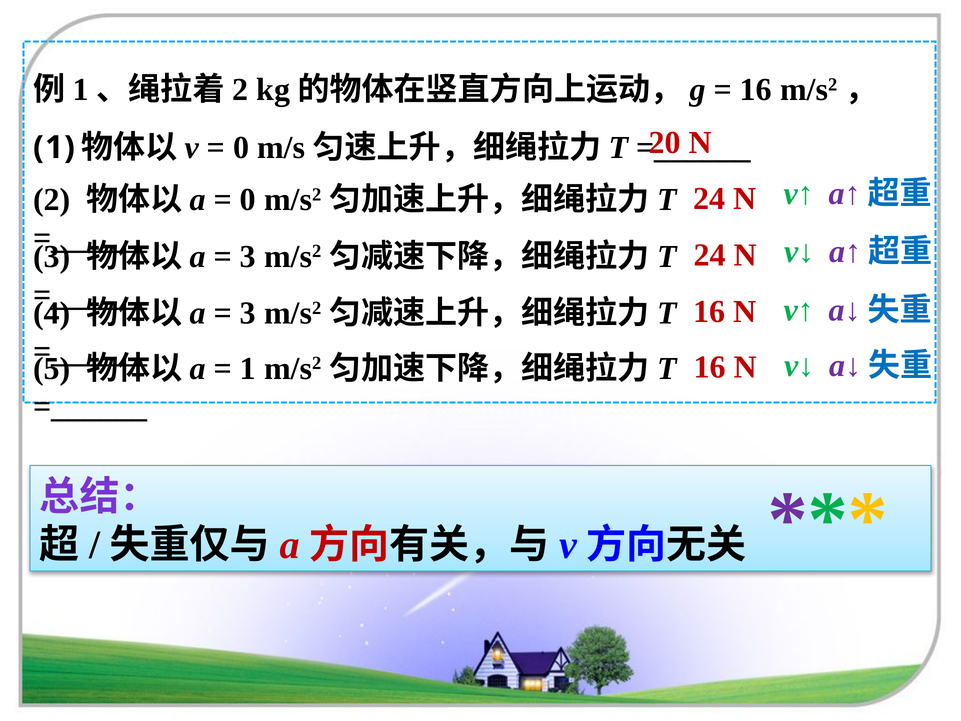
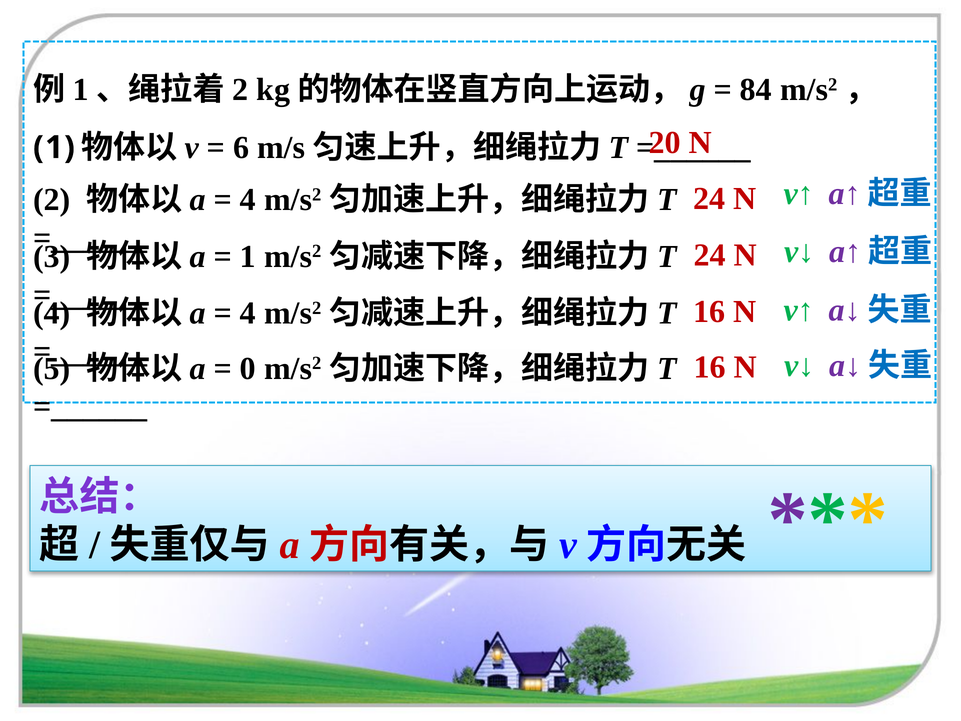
16 at (756, 90): 16 -> 84
0 at (241, 147): 0 -> 6
0 at (248, 199): 0 -> 4
3 at (248, 256): 3 -> 1
3 at (248, 313): 3 -> 4
1 at (248, 368): 1 -> 0
